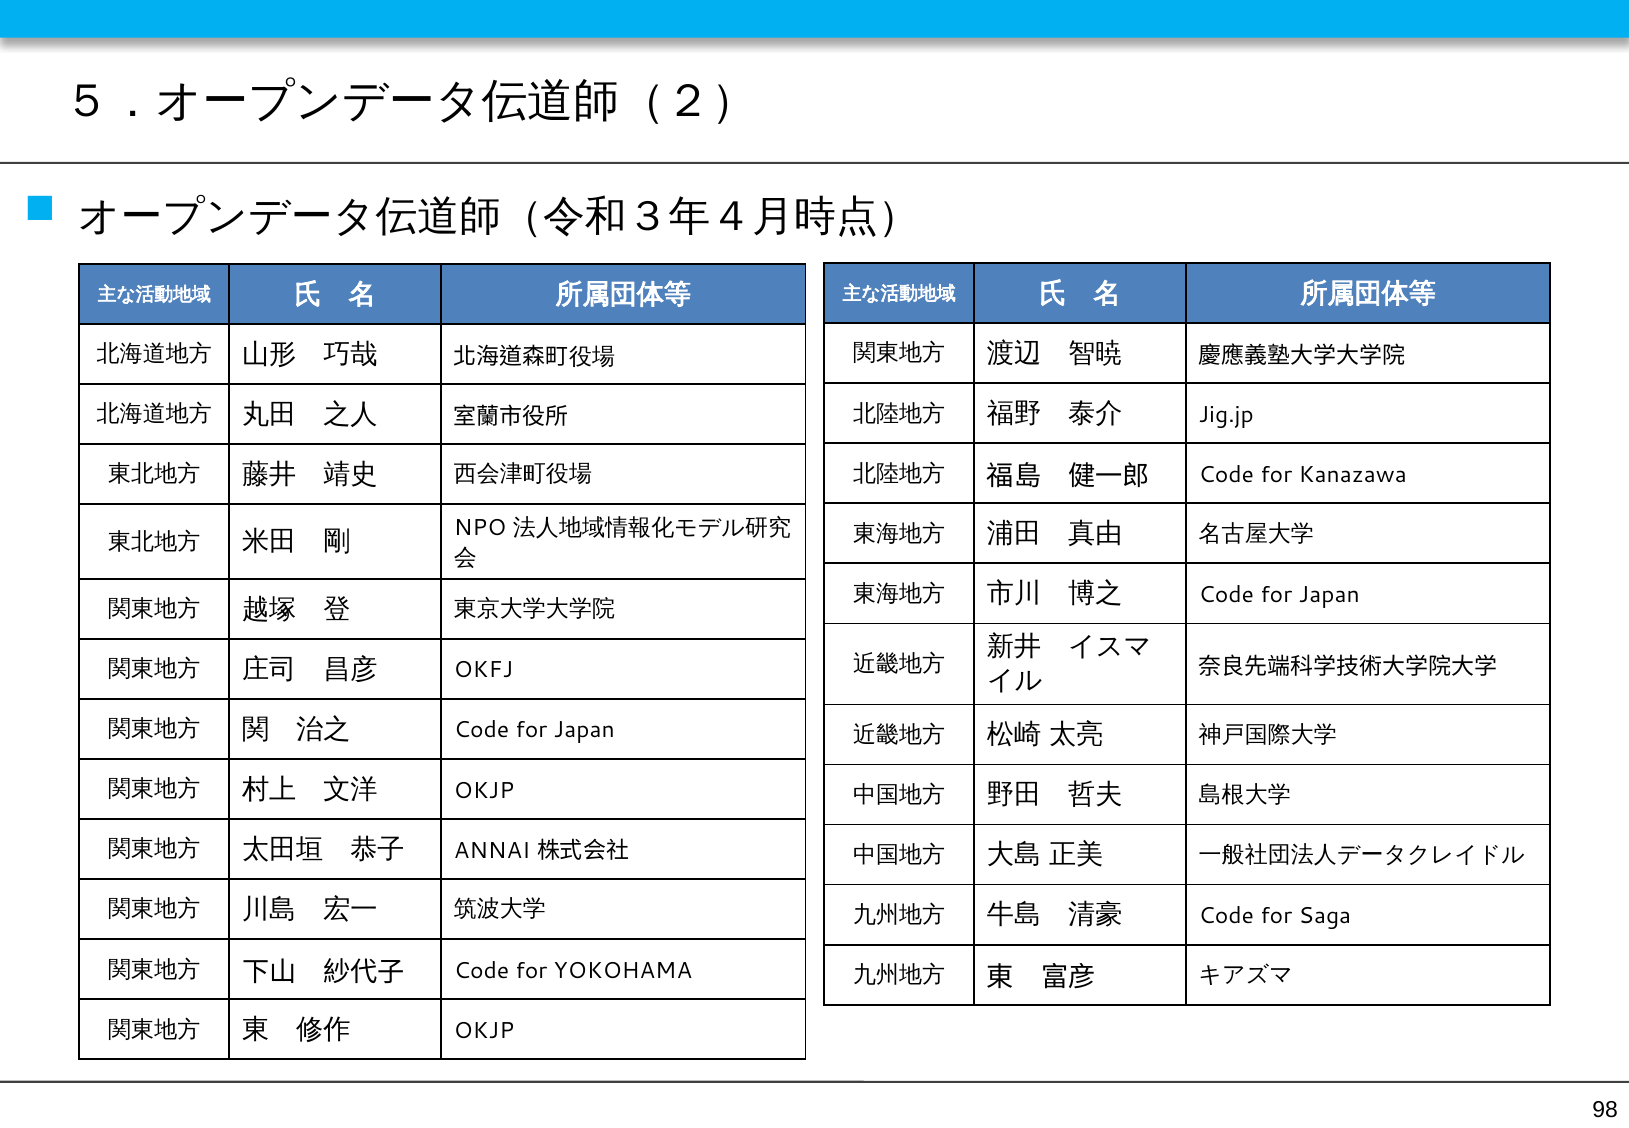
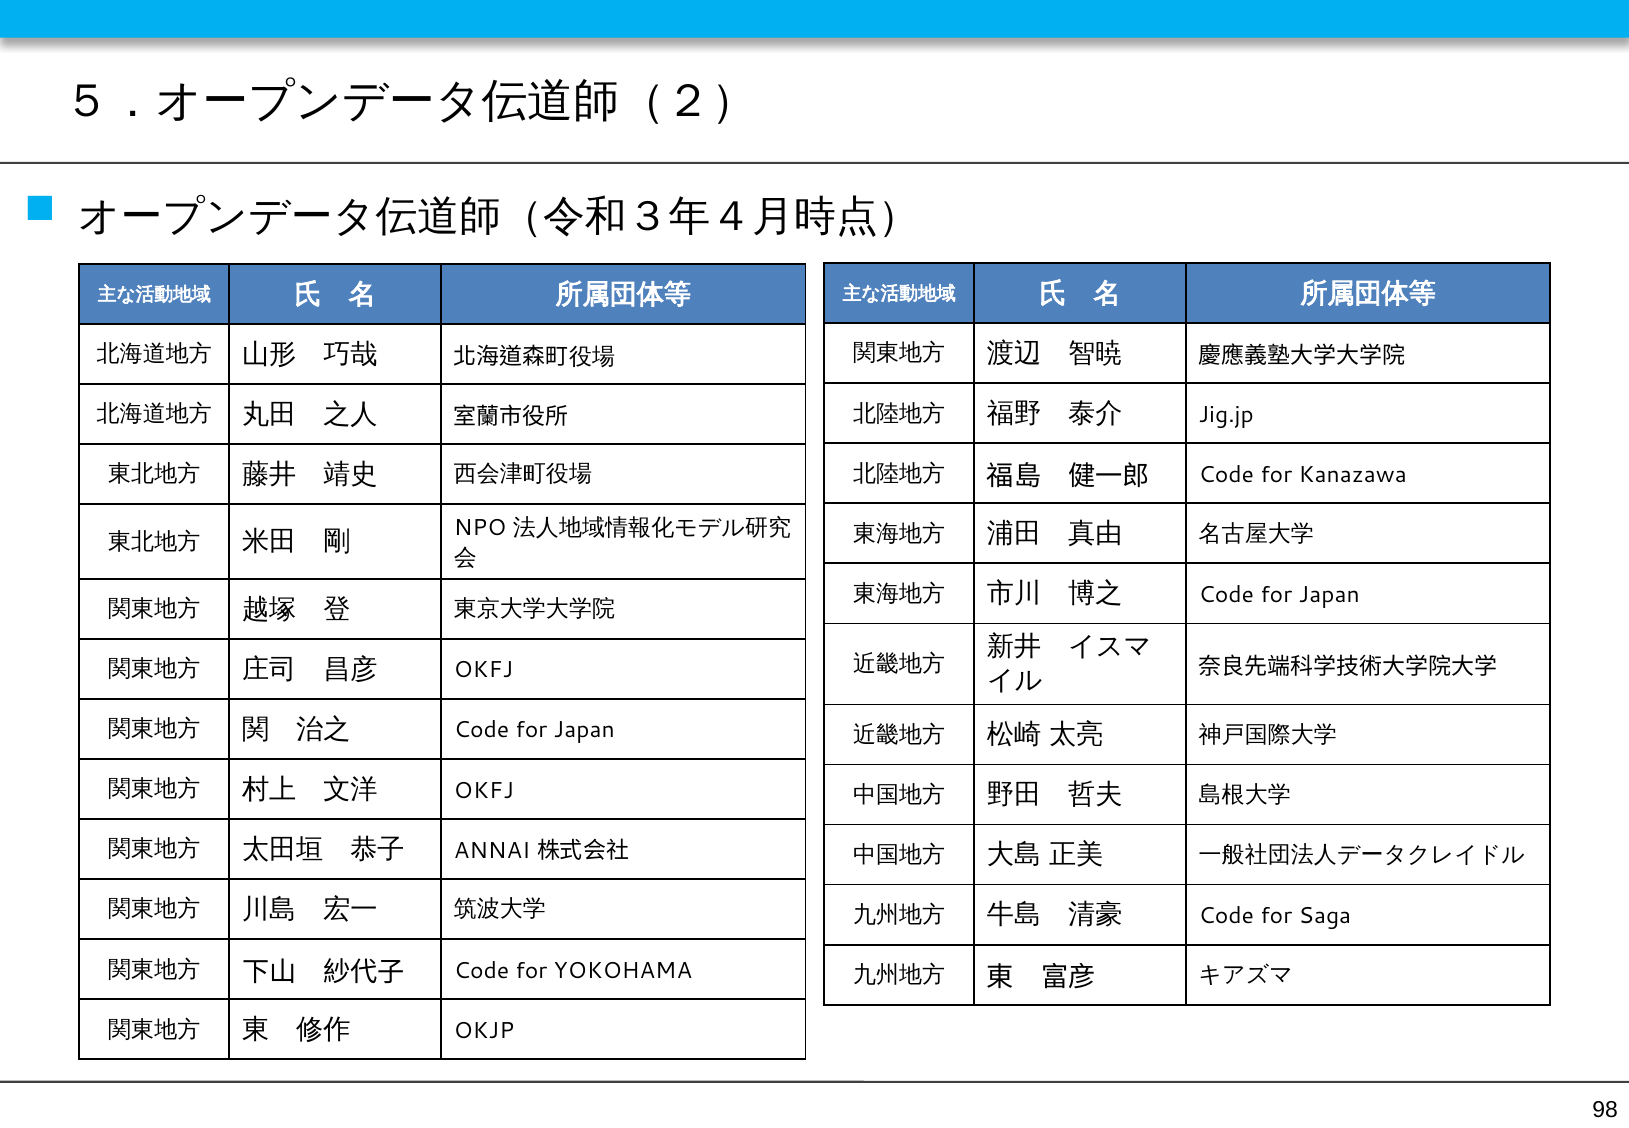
OKJP at (484, 790): OKJP -> OKFJ
